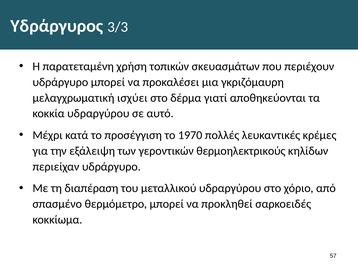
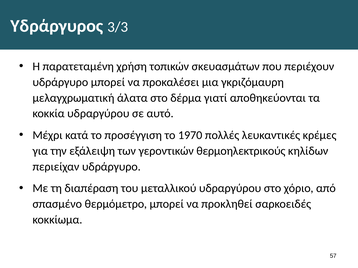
ισχύει: ισχύει -> άλατα
